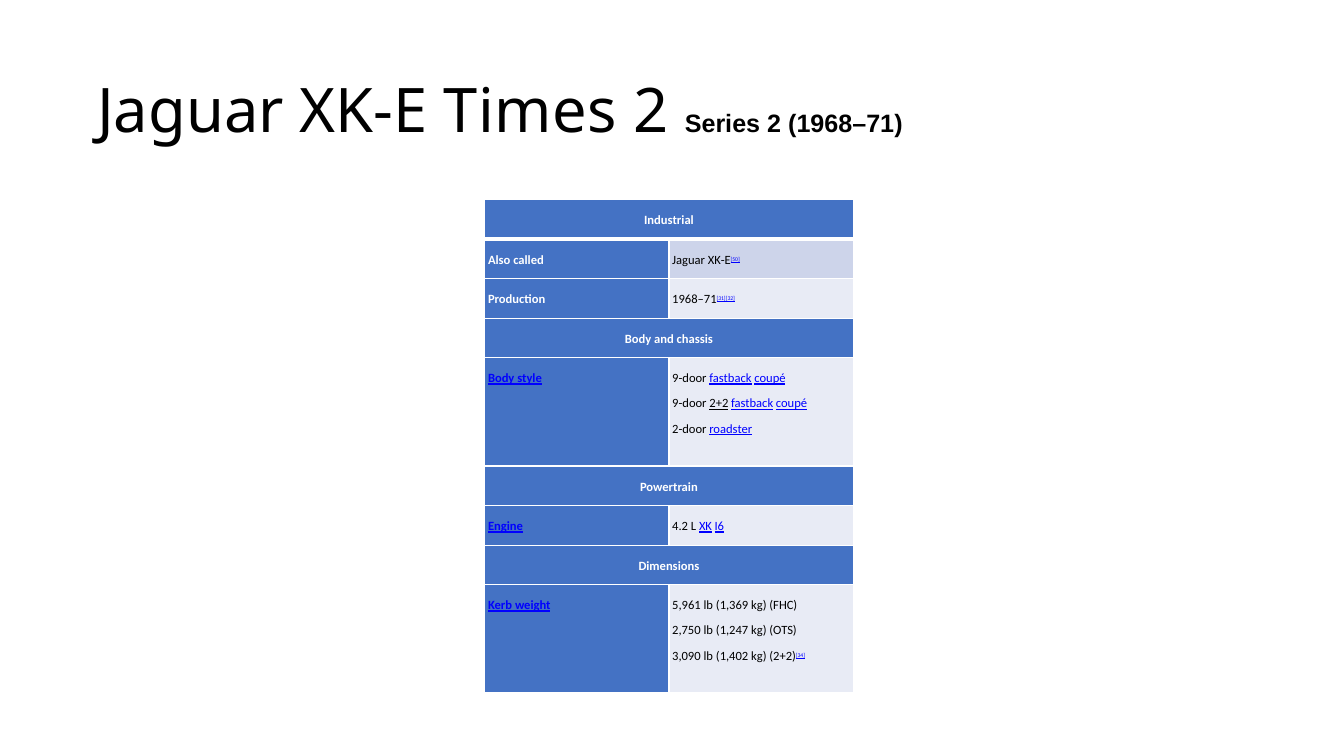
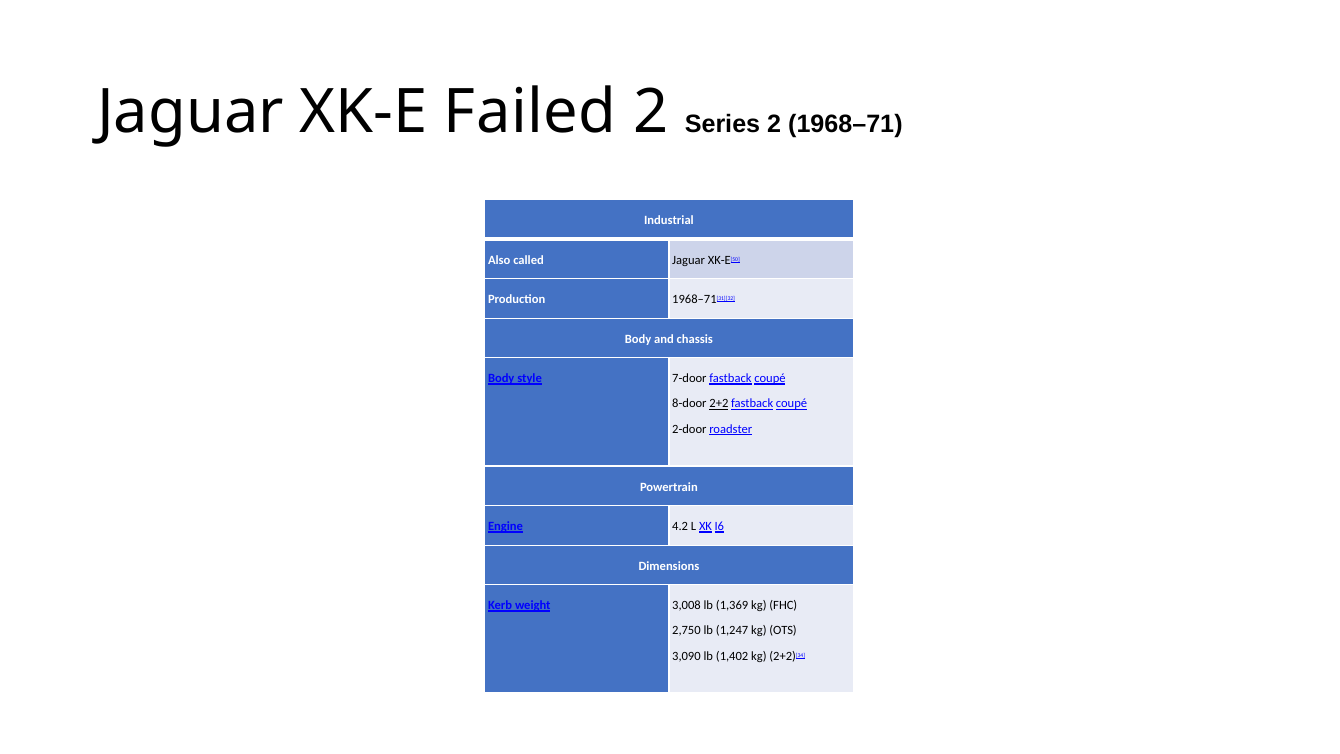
Times: Times -> Failed
style 9-door: 9-door -> 7-door
9-door at (689, 404): 9-door -> 8-door
5,961: 5,961 -> 3,008
